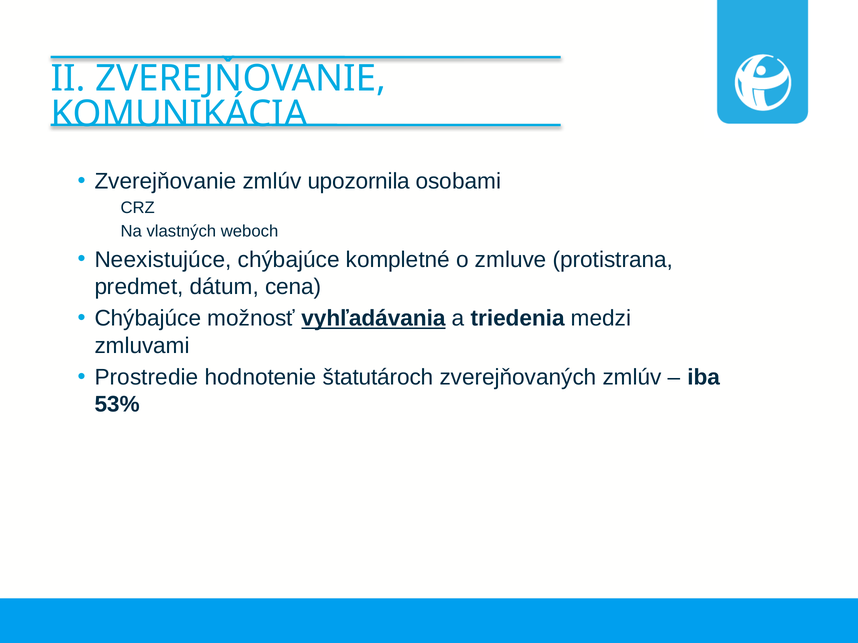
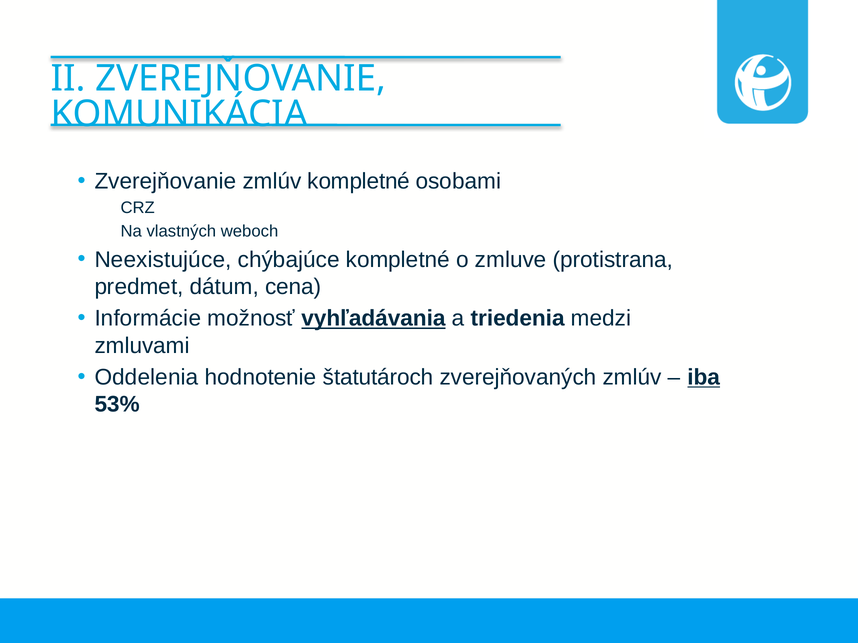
zmlúv upozornila: upozornila -> kompletné
Chýbajúce at (148, 319): Chýbajúce -> Informácie
Prostredie: Prostredie -> Oddelenia
iba underline: none -> present
